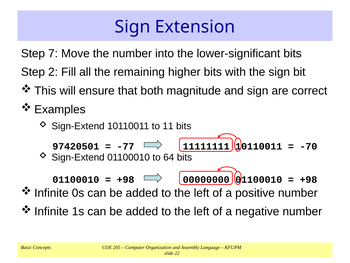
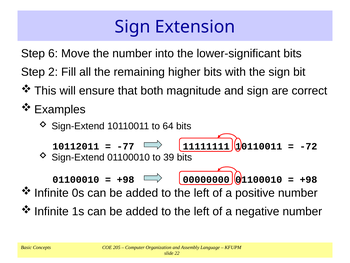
7: 7 -> 6
11: 11 -> 64
97420501: 97420501 -> 10112011
-70: -70 -> -72
64: 64 -> 39
